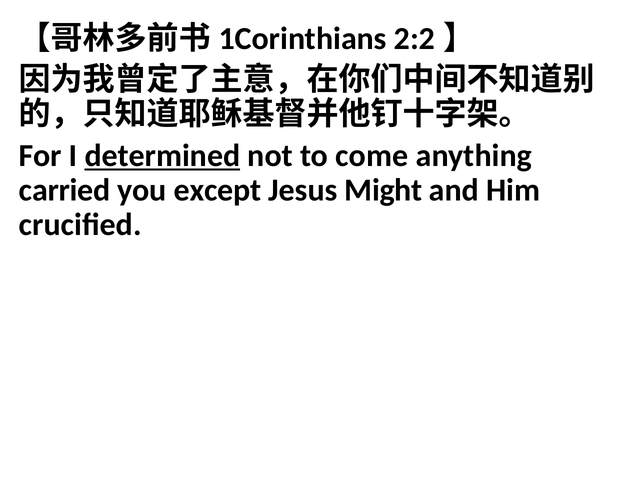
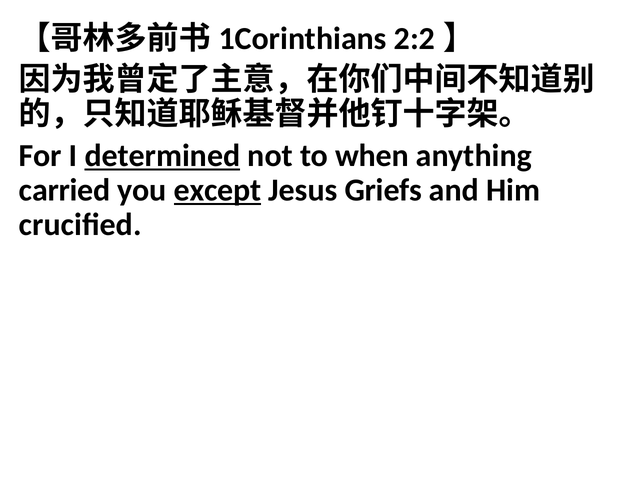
come: come -> when
except underline: none -> present
Might: Might -> Griefs
